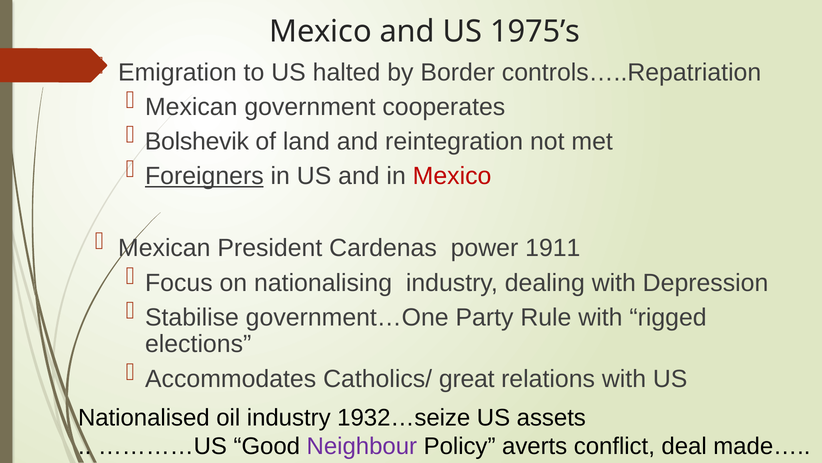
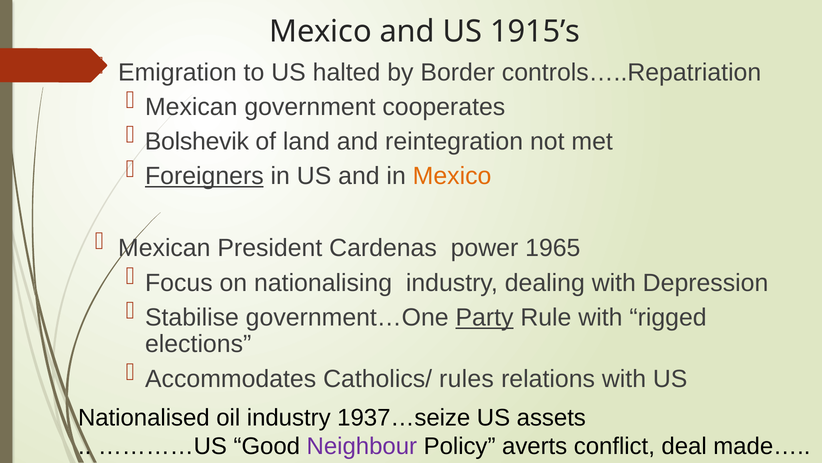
1975’s: 1975’s -> 1915’s
Mexico at (452, 176) colour: red -> orange
1911: 1911 -> 1965
Party underline: none -> present
great: great -> rules
1932…seize: 1932…seize -> 1937…seize
